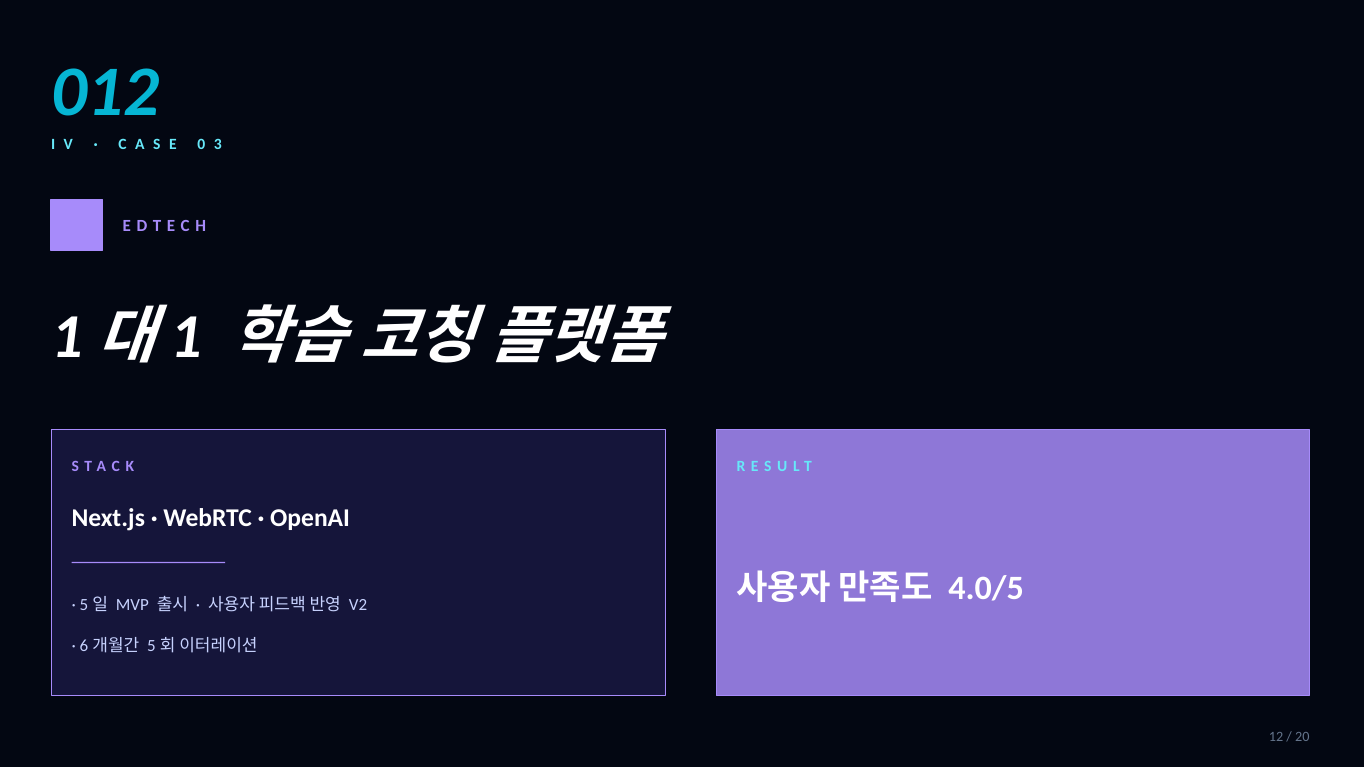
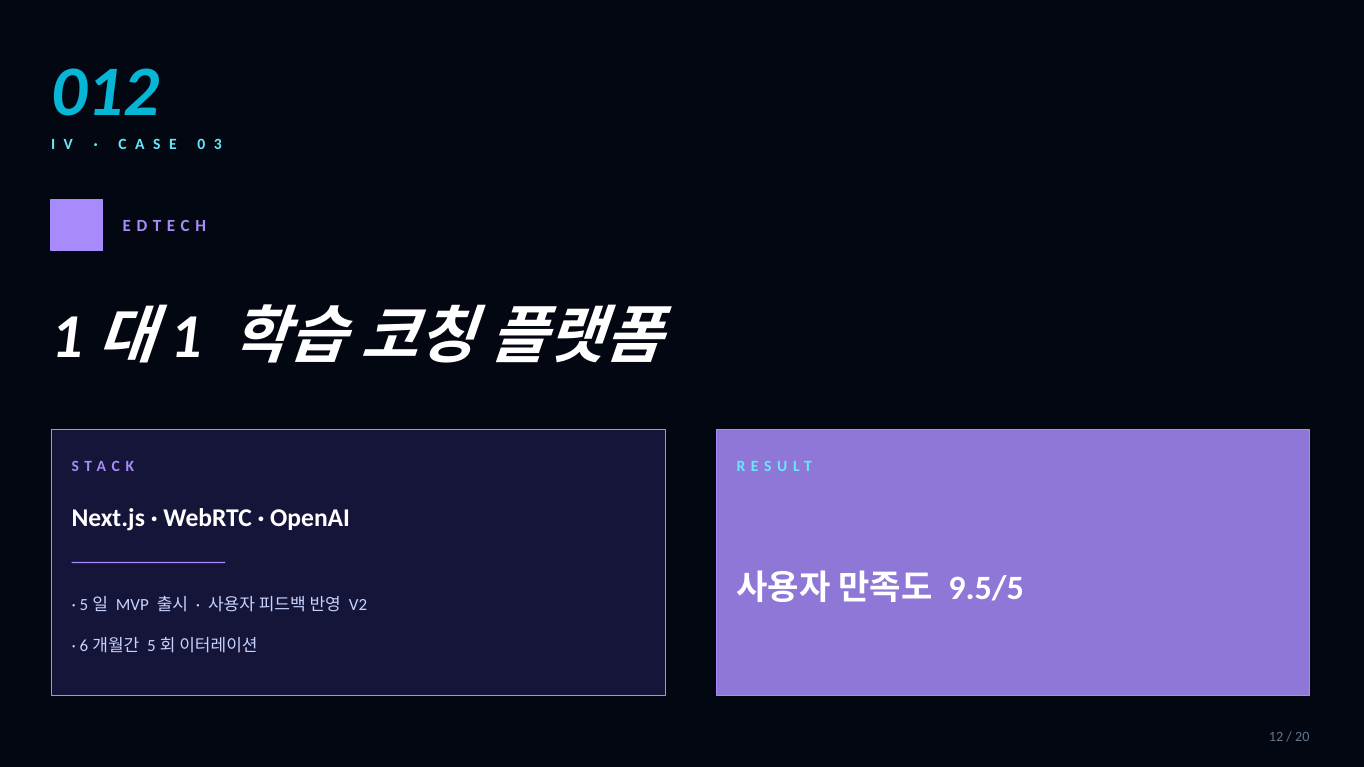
4.0/5: 4.0/5 -> 9.5/5
